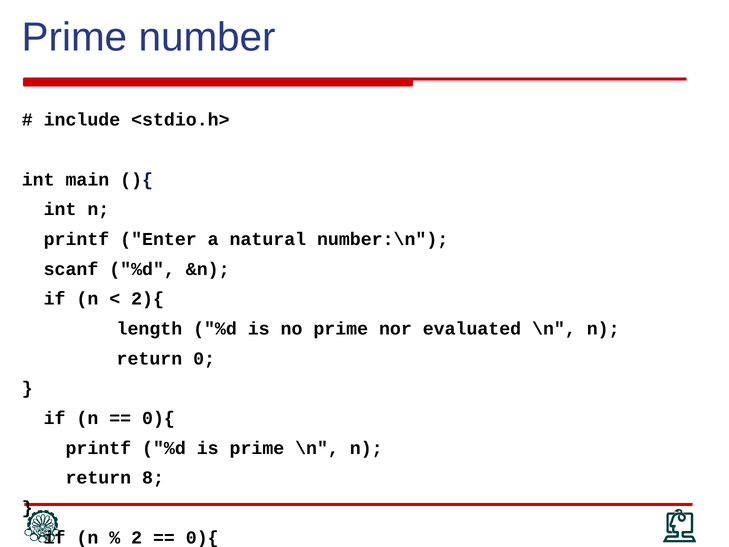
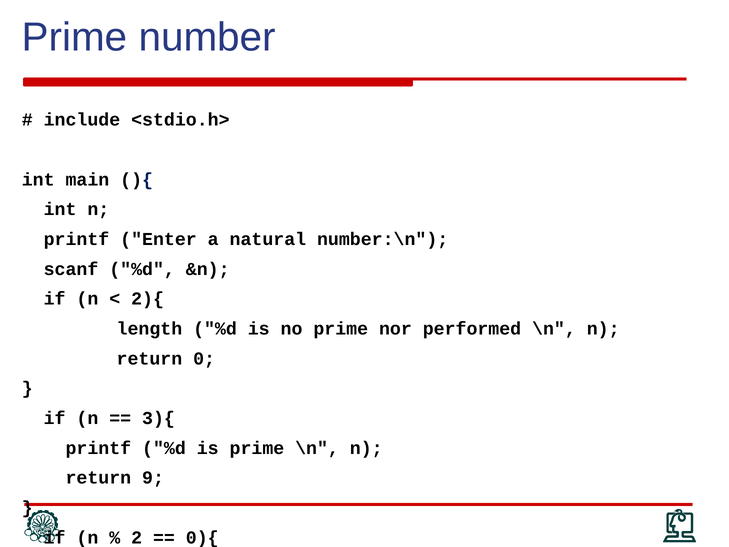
evaluated: evaluated -> performed
0){ at (158, 418): 0){ -> 3){
8: 8 -> 9
